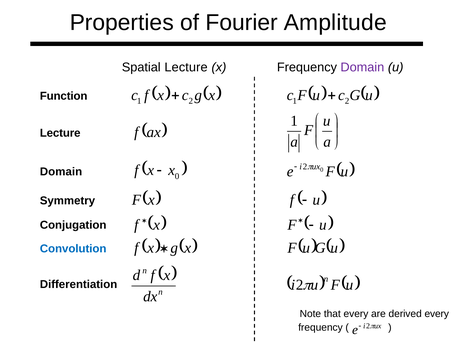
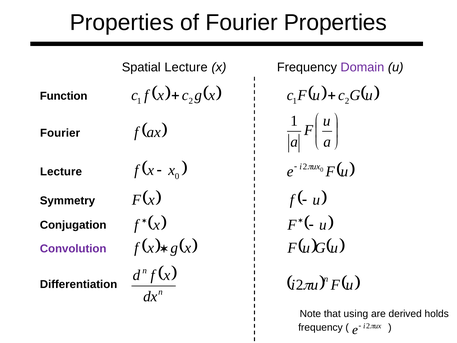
Fourier Amplitude: Amplitude -> Properties
Lecture at (60, 133): Lecture -> Fourier
Domain at (61, 172): Domain -> Lecture
Convolution colour: blue -> purple
that every: every -> using
derived every: every -> holds
